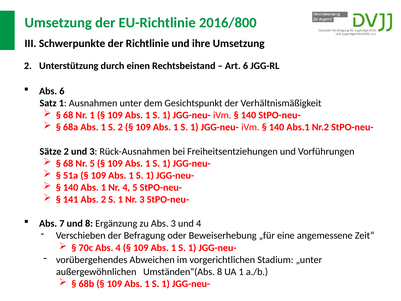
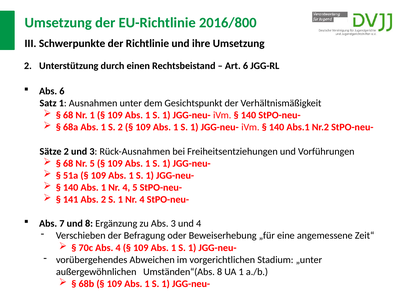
S 1 Nr 3: 3 -> 4
